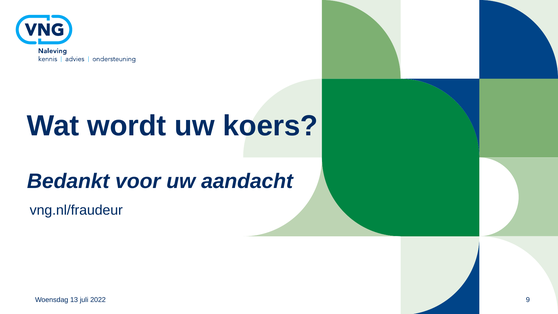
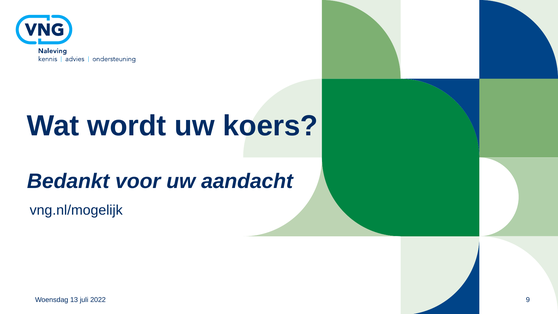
vng.nl/fraudeur: vng.nl/fraudeur -> vng.nl/mogelijk
